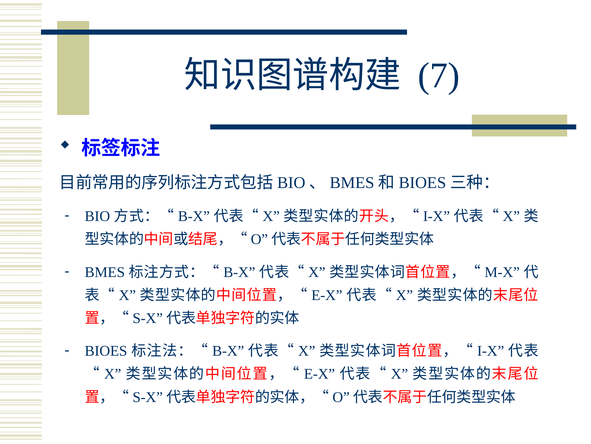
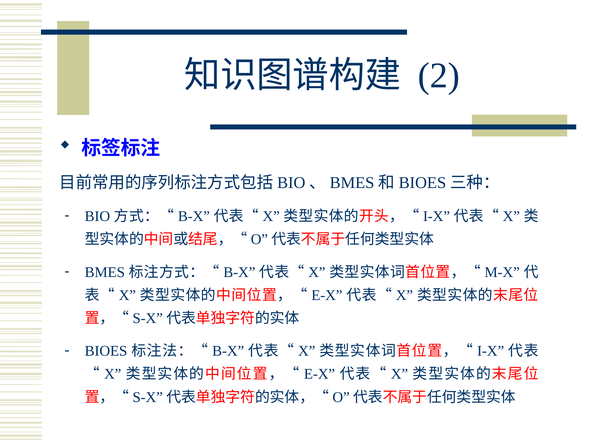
7: 7 -> 2
